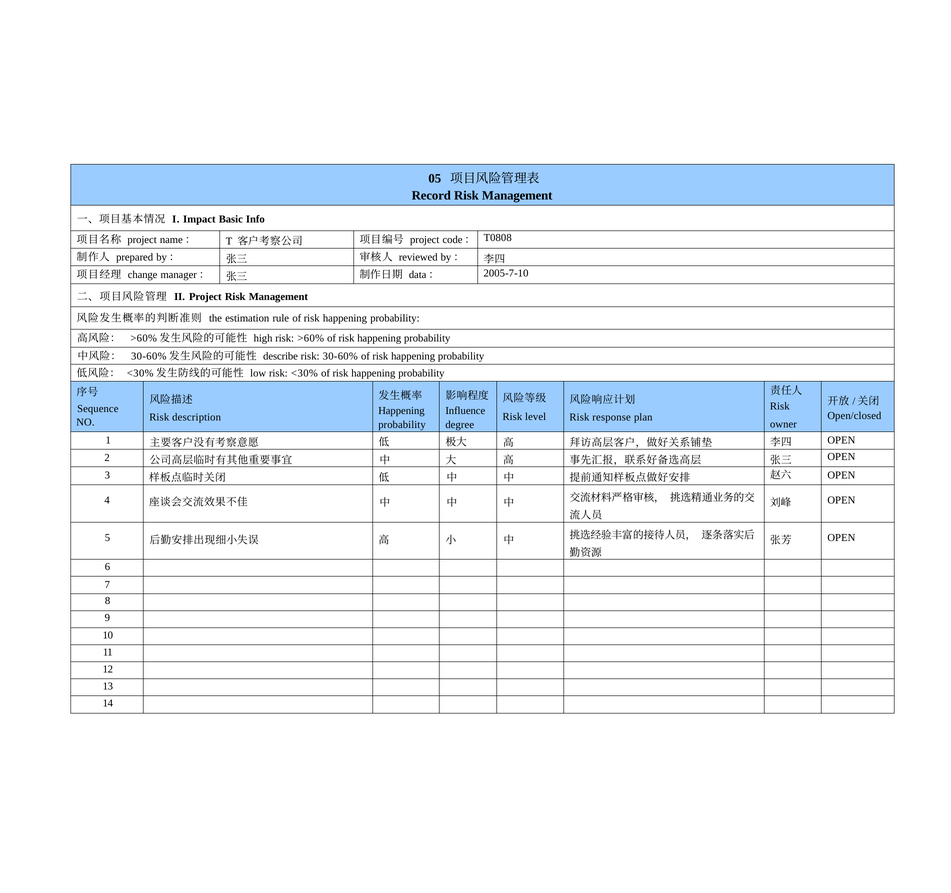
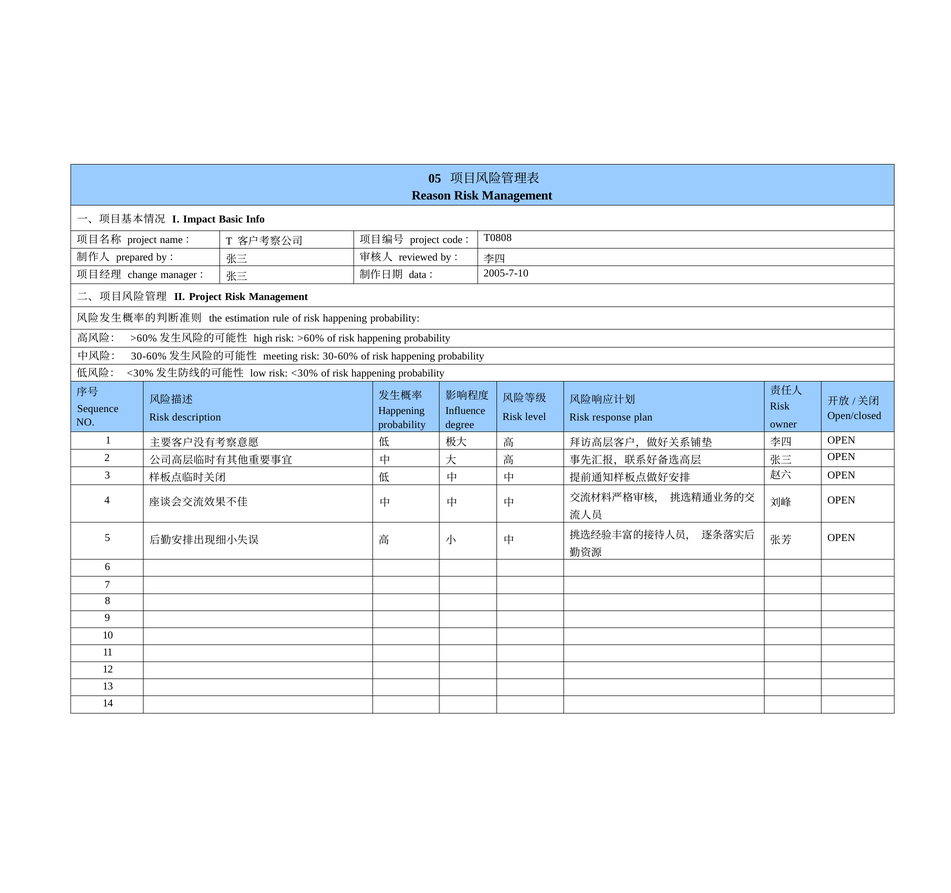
Record: Record -> Reason
describe: describe -> meeting
